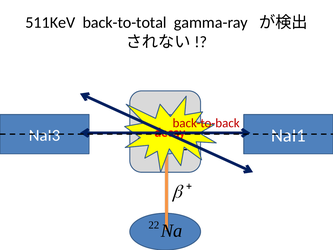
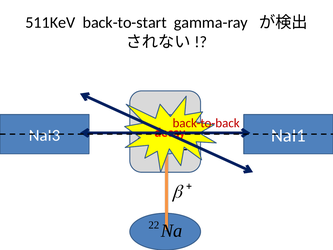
back-to-total: back-to-total -> back-to-start
